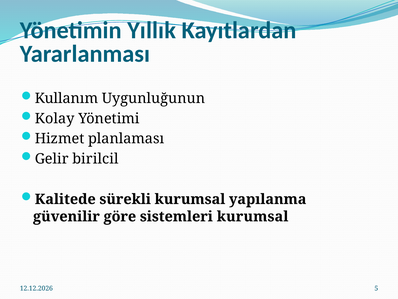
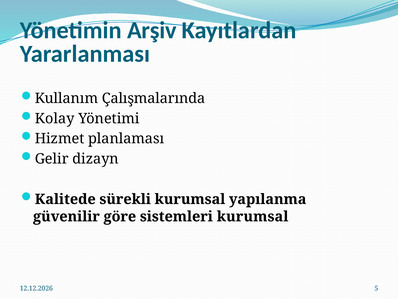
Yıllık: Yıllık -> Arşiv
Uygunluğunun: Uygunluğunun -> Çalışmalarında
birilcil: birilcil -> dizayn
